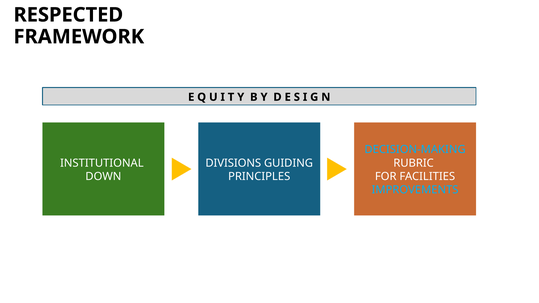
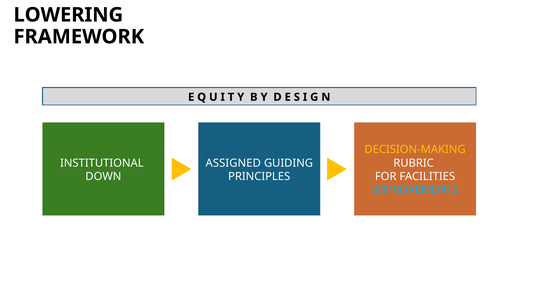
RESPECTED: RESPECTED -> LOWERING
DECISION-MAKING colour: light blue -> yellow
DIVISIONS: DIVISIONS -> ASSIGNED
